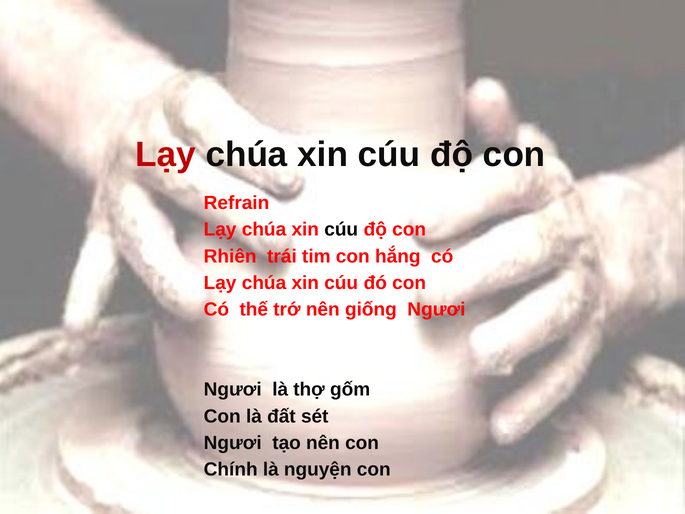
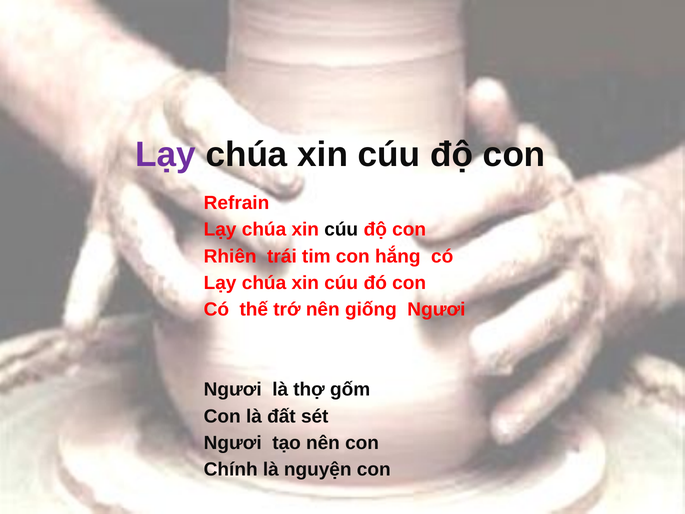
Lạy at (166, 154) colour: red -> purple
